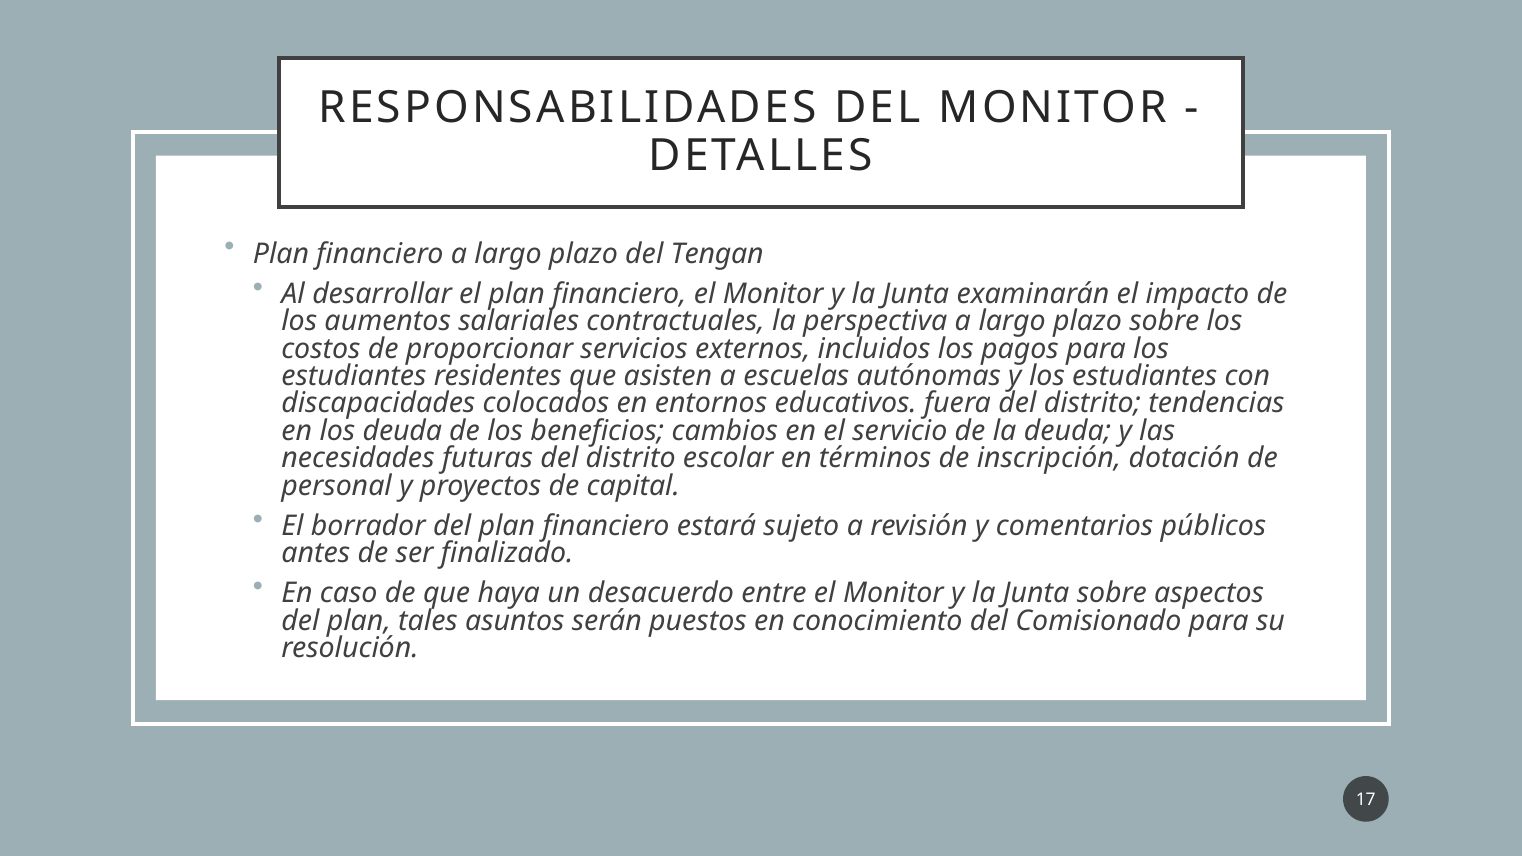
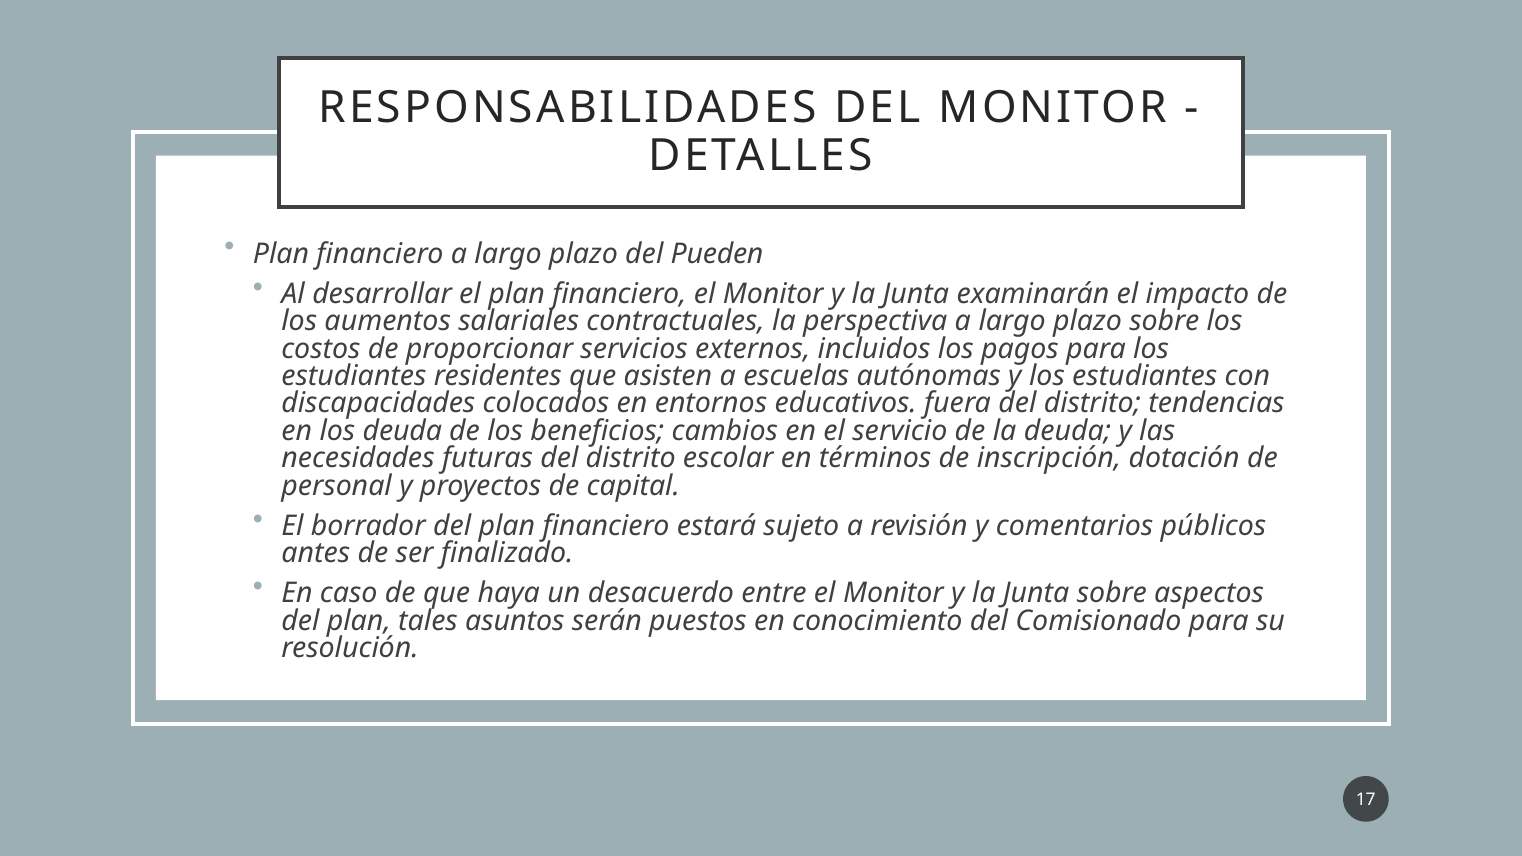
Tengan: Tengan -> Pueden
